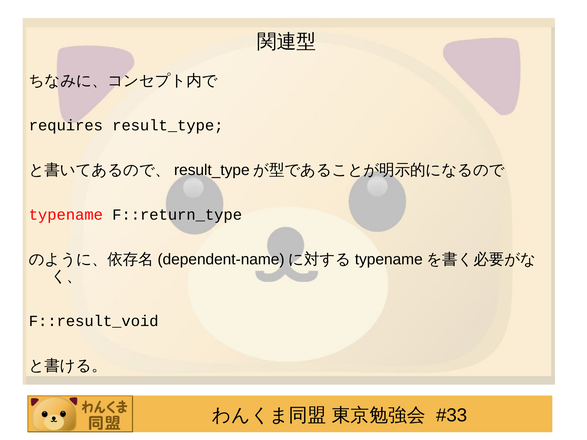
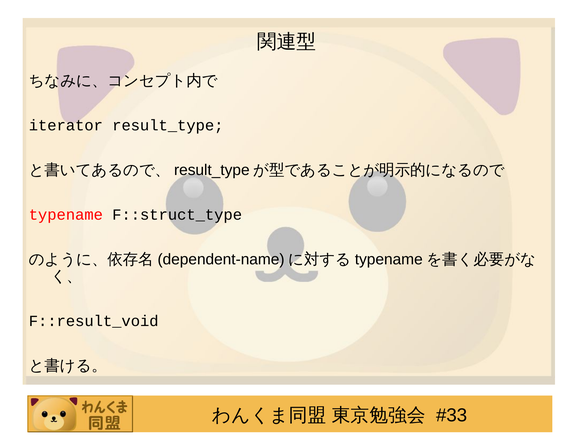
requires: requires -> iterator
F::return_type: F::return_type -> F::struct_type
